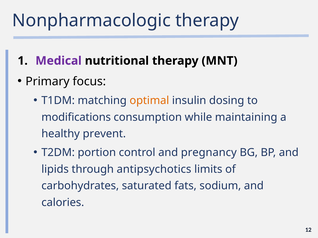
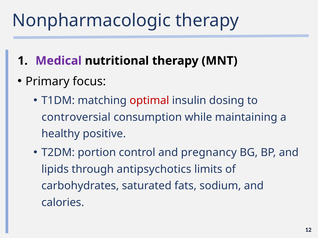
optimal colour: orange -> red
modifications: modifications -> controversial
prevent: prevent -> positive
